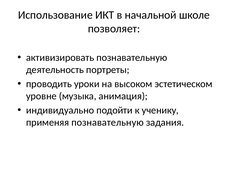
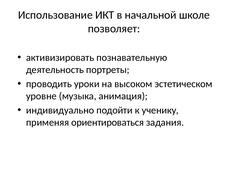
применяя познавательную: познавательную -> ориентироваться
